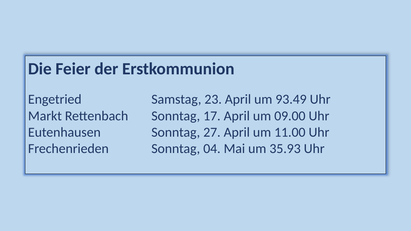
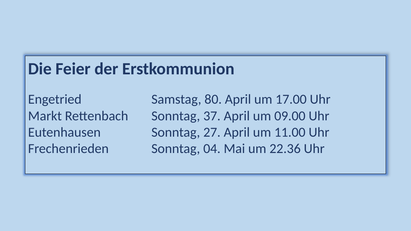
23: 23 -> 80
93.49: 93.49 -> 17.00
17: 17 -> 37
35.93: 35.93 -> 22.36
